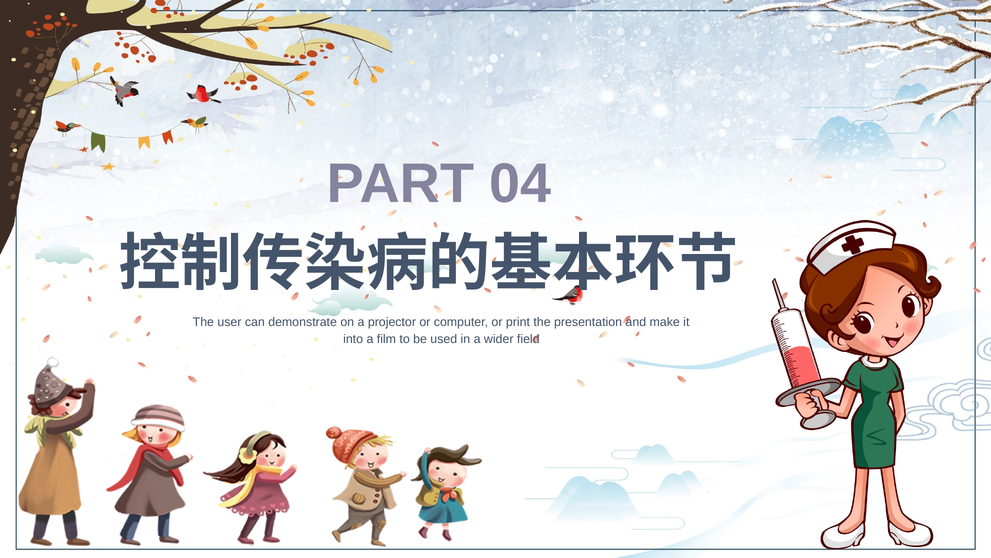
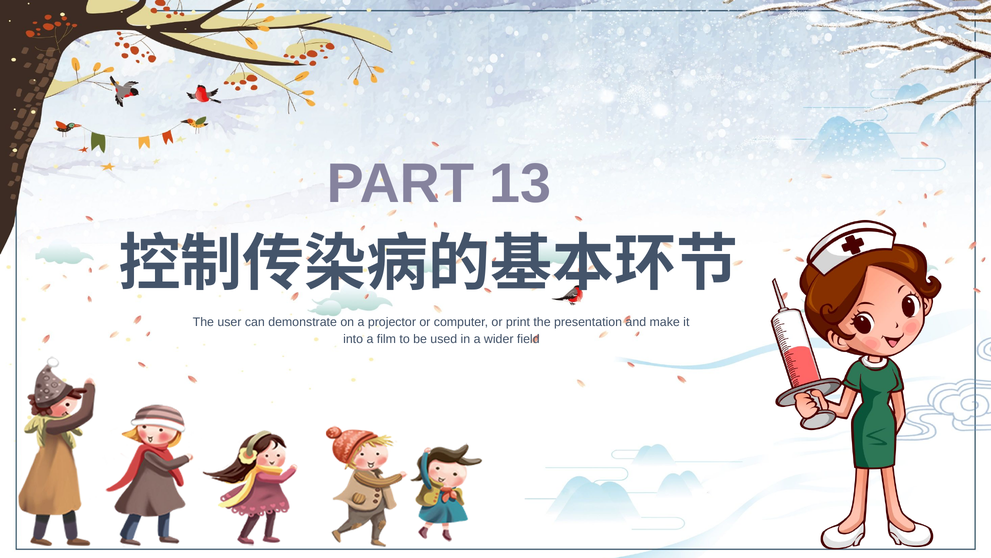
04: 04 -> 13
